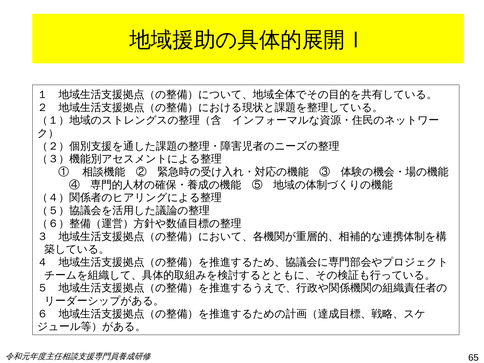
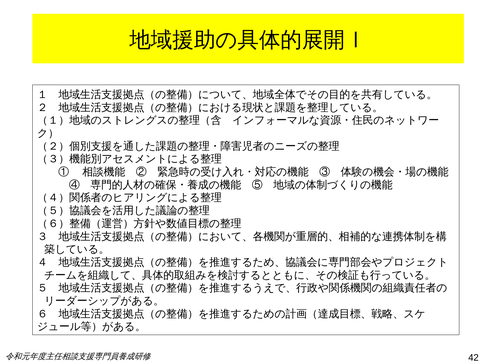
65: 65 -> 42
